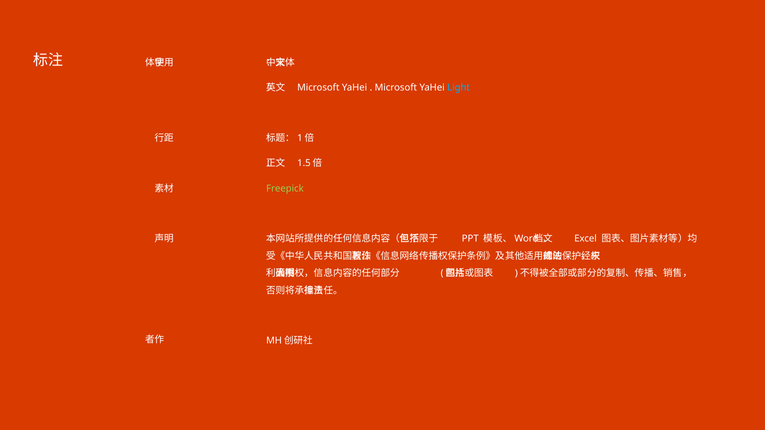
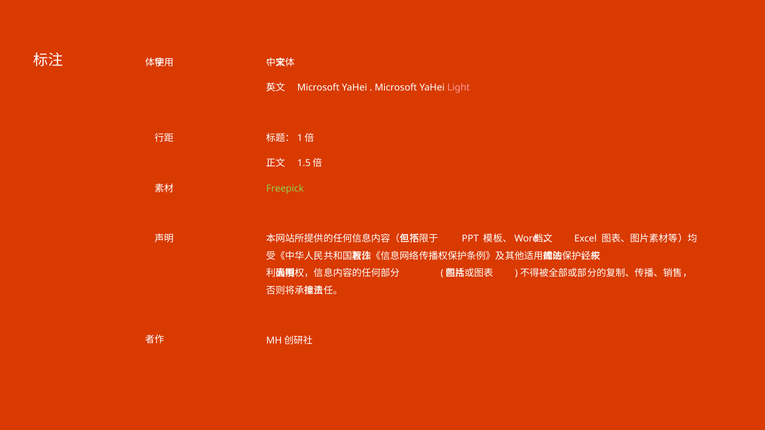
Light colour: light blue -> pink
